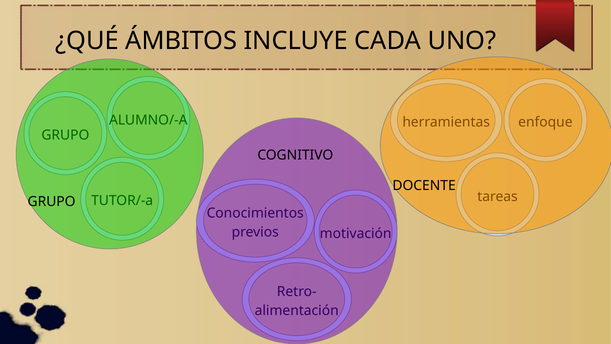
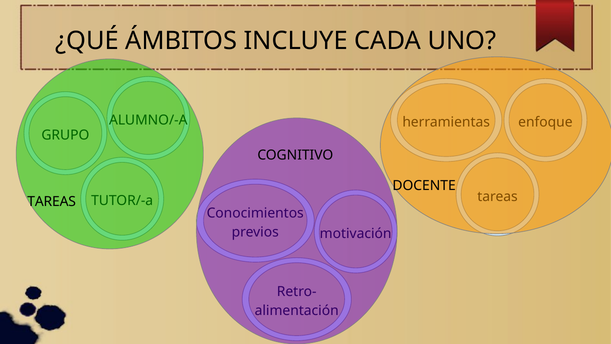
GRUPO at (52, 202): GRUPO -> TAREAS
